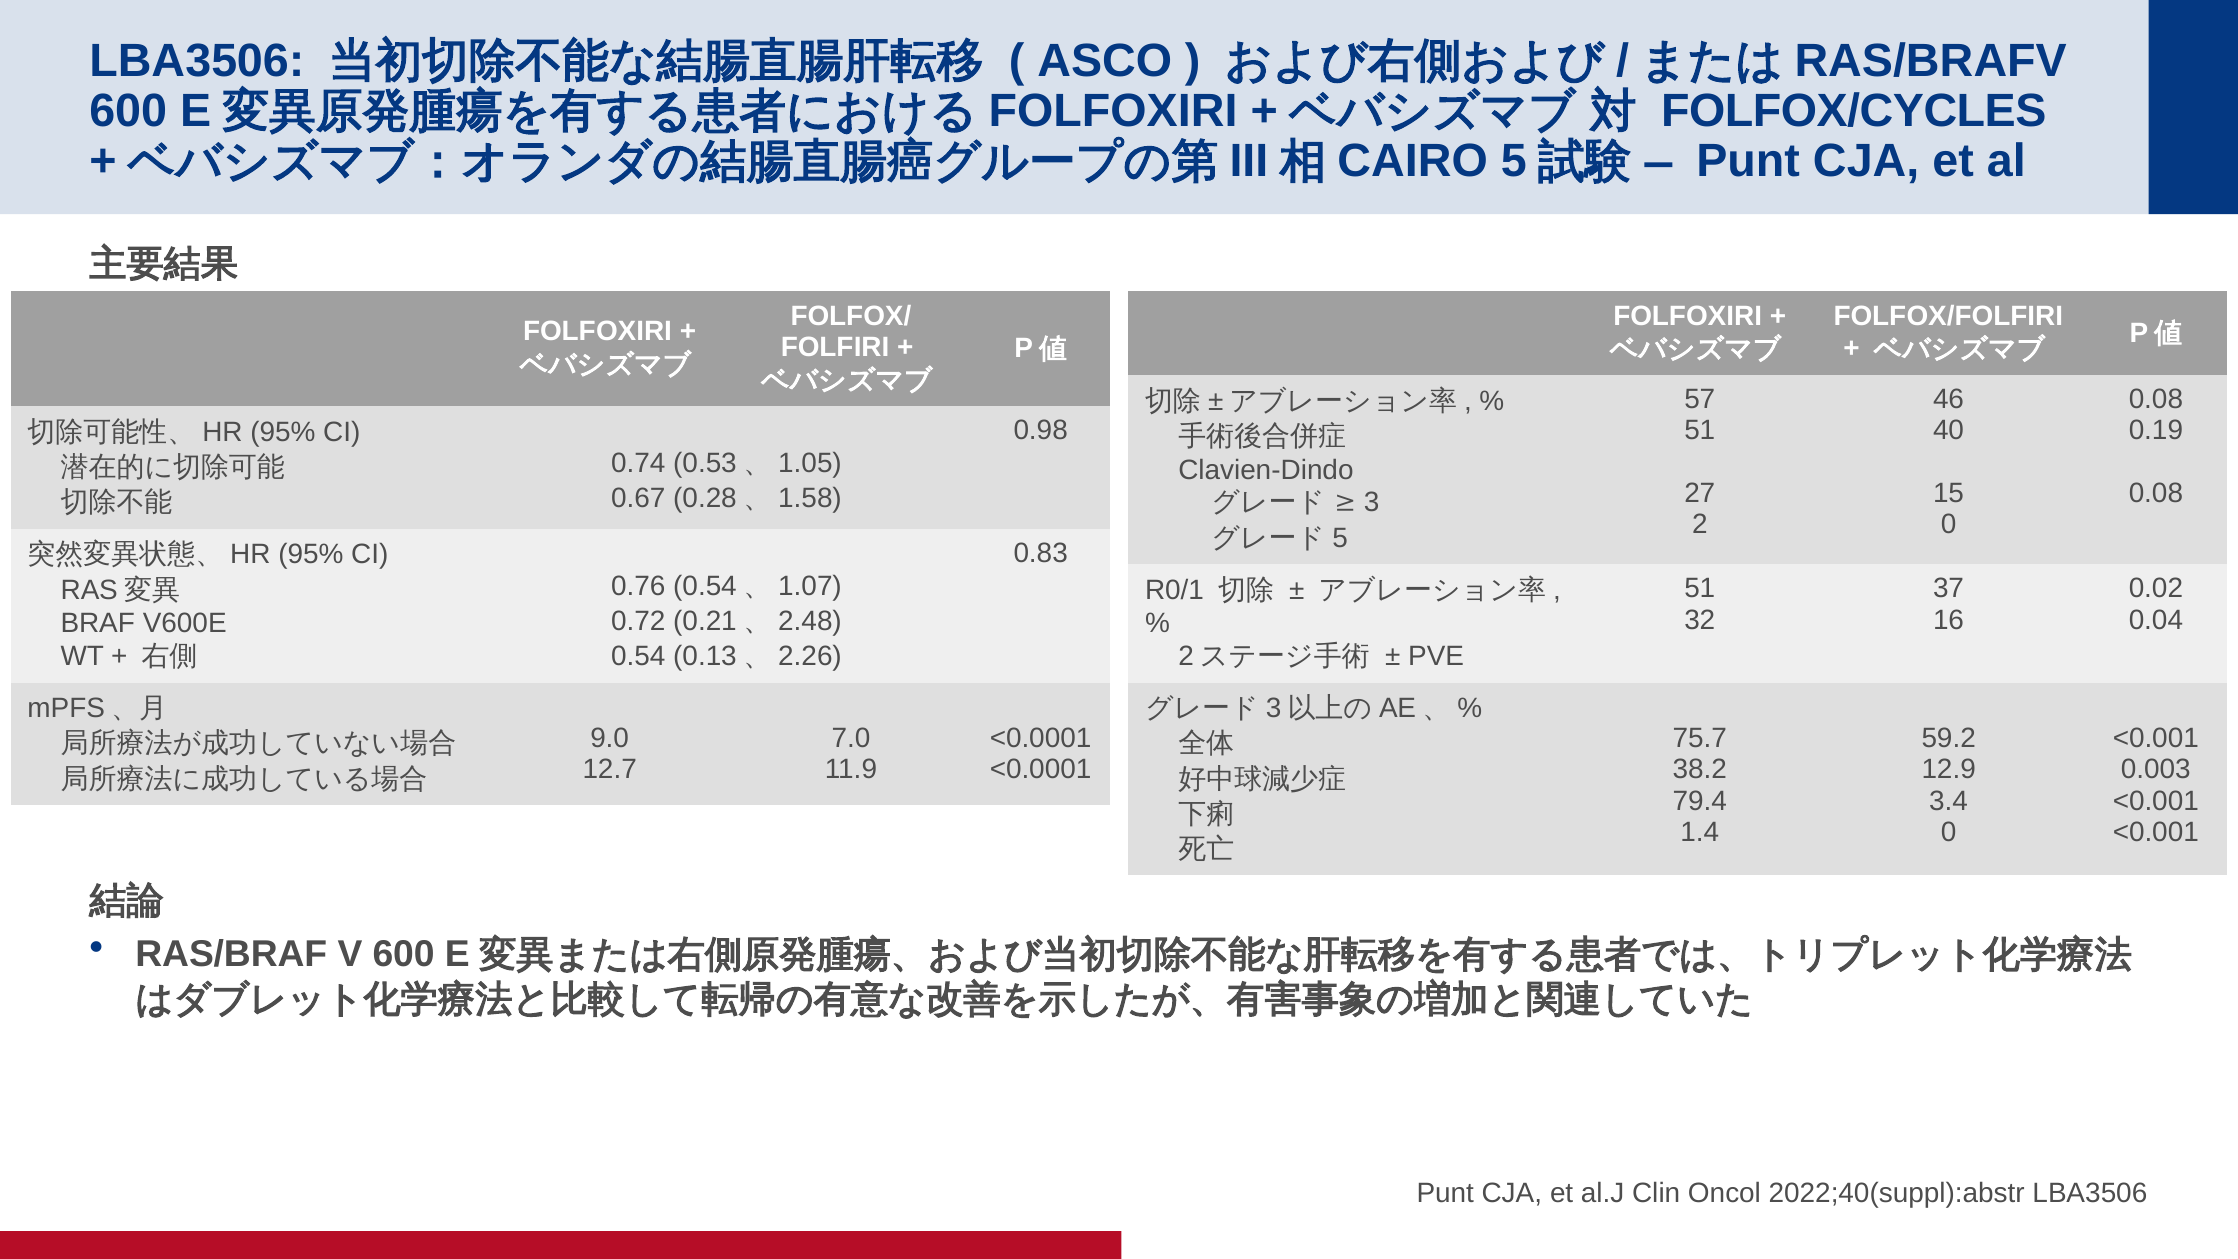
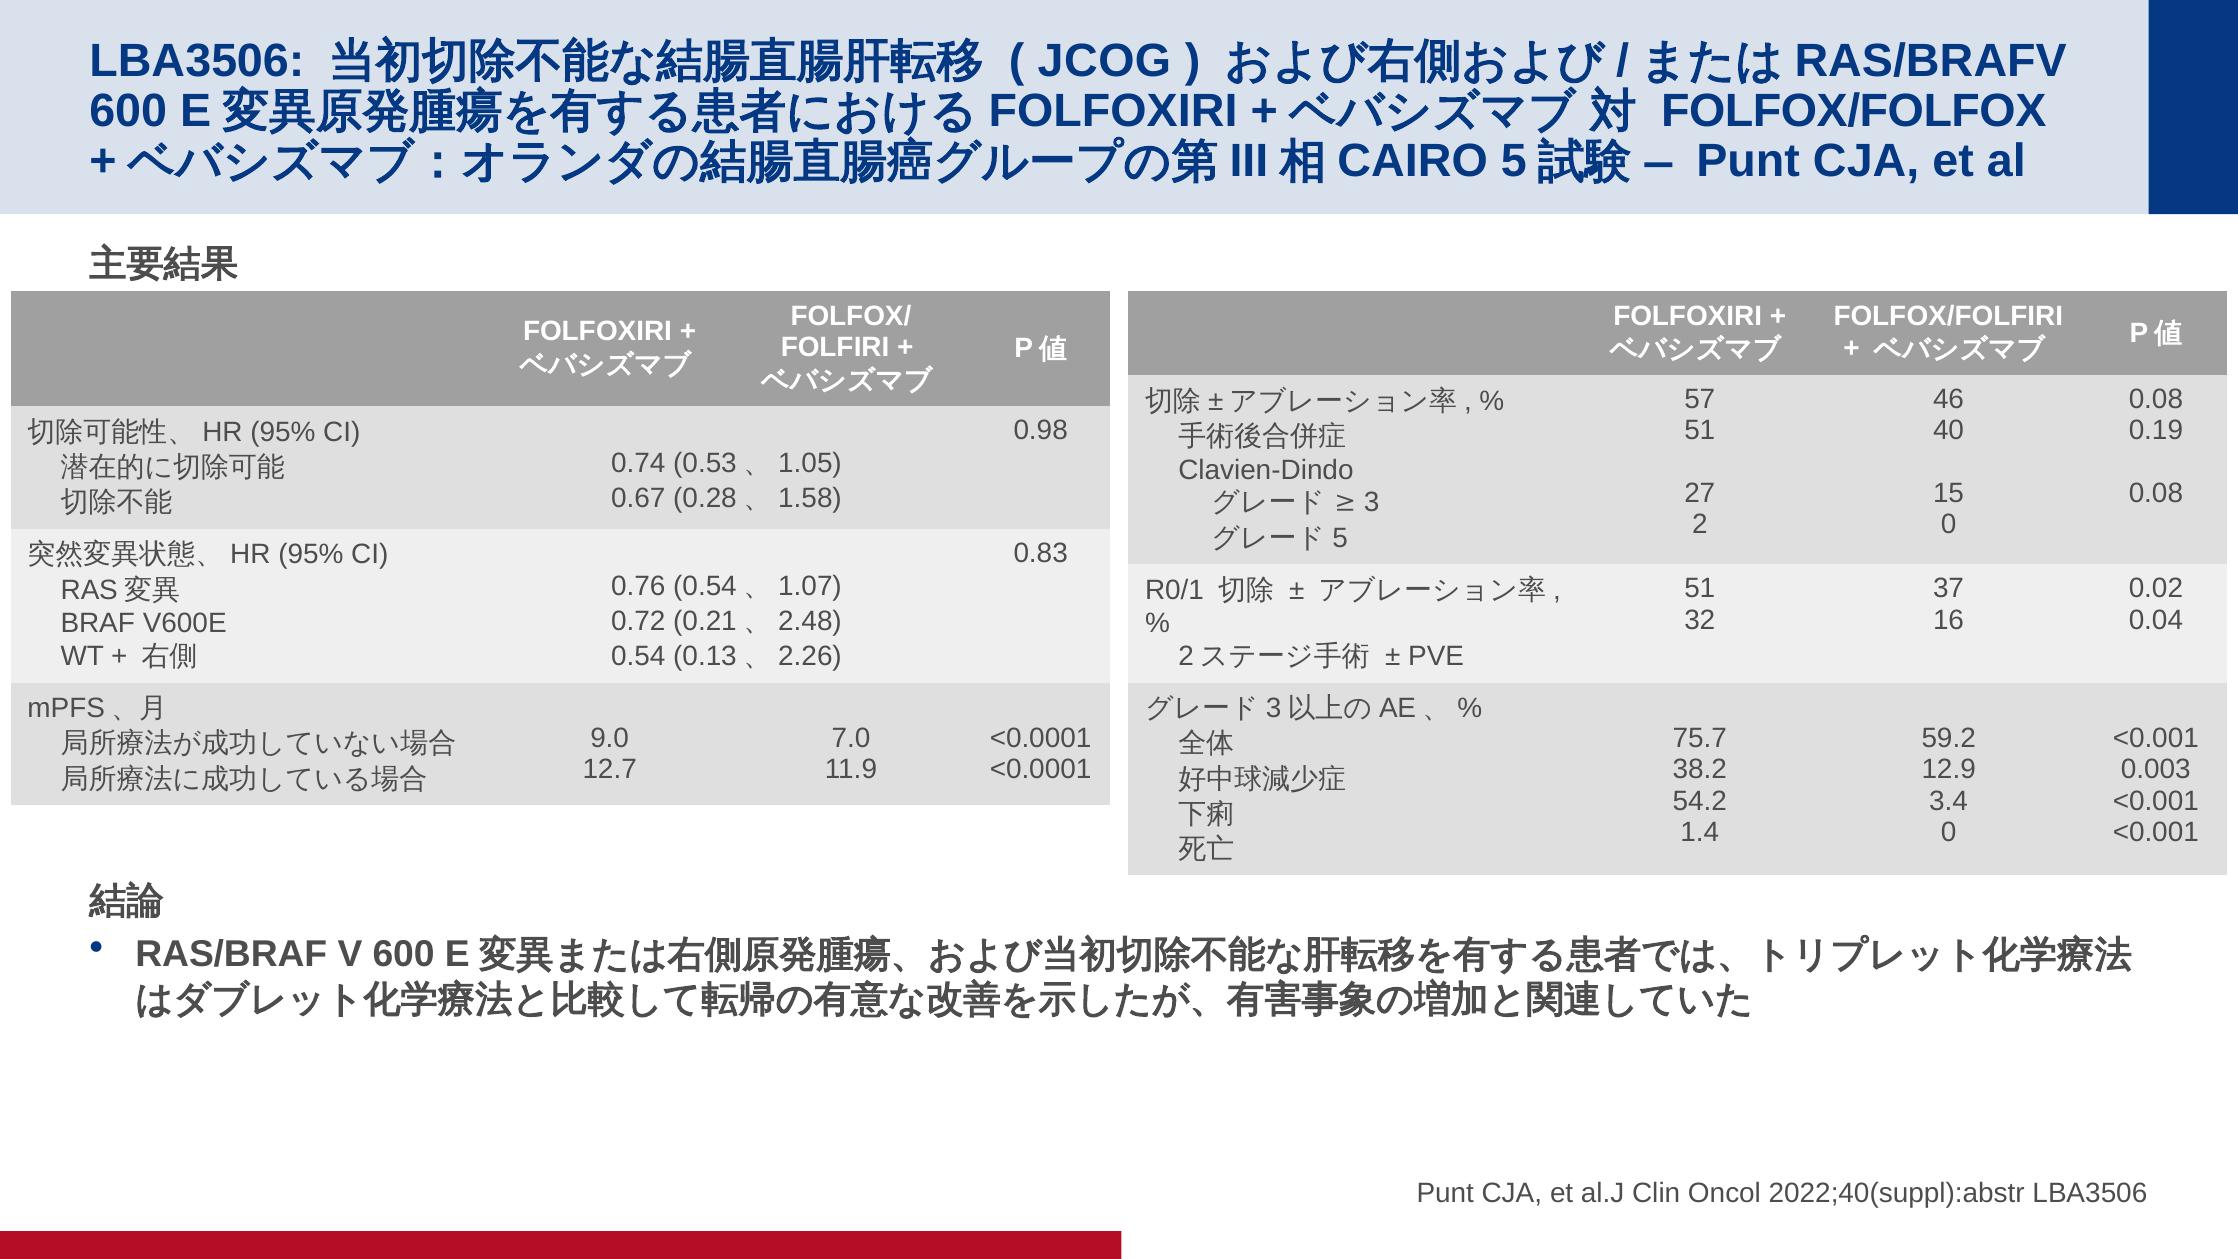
ASCO: ASCO -> JCOG
FOLFOX/CYCLES: FOLFOX/CYCLES -> FOLFOX/FOLFOX
79.4: 79.4 -> 54.2
